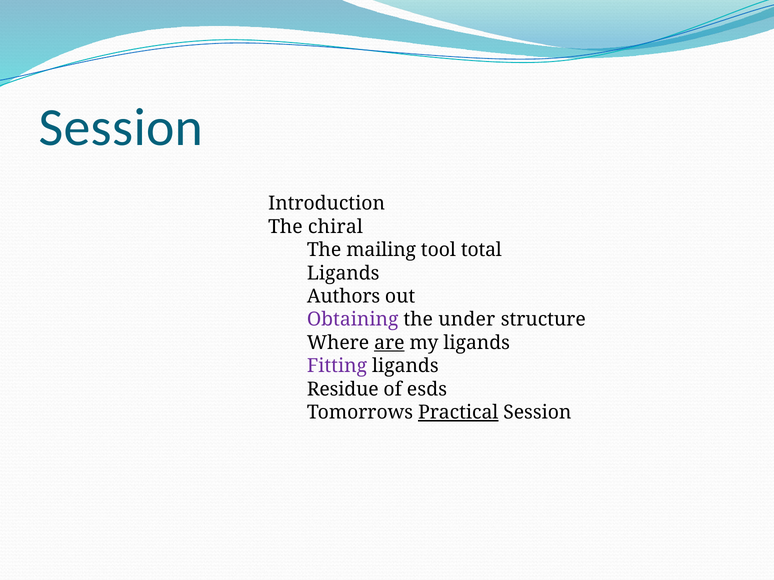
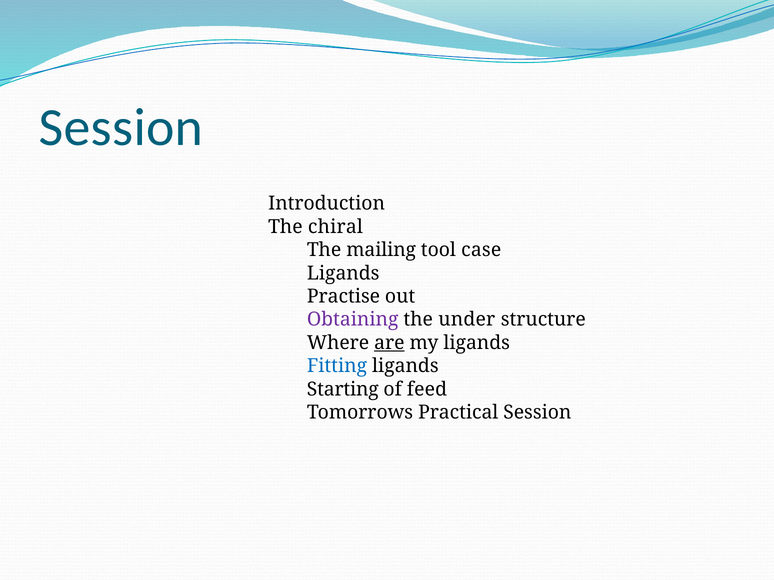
total: total -> case
Authors: Authors -> Practise
Fitting colour: purple -> blue
Residue: Residue -> Starting
esds: esds -> feed
Practical underline: present -> none
